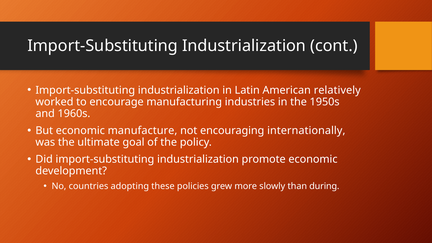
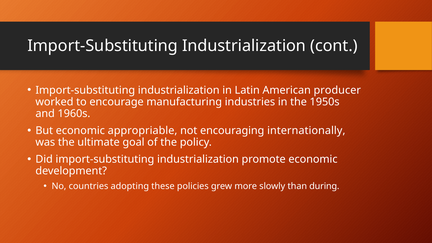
relatively: relatively -> producer
manufacture: manufacture -> appropriable
